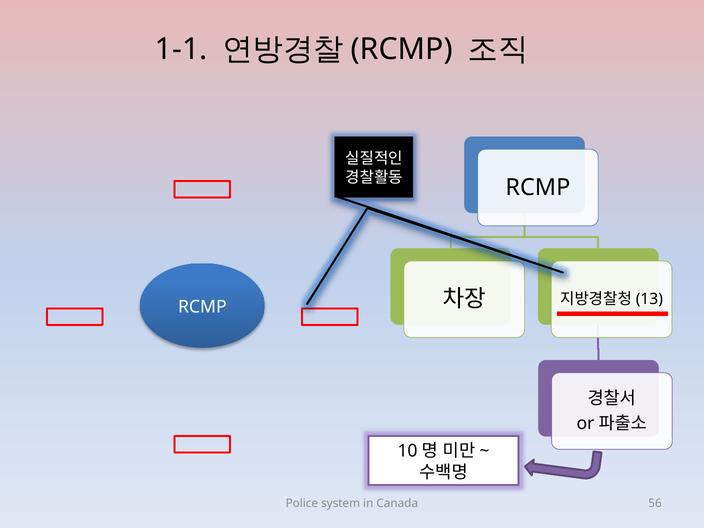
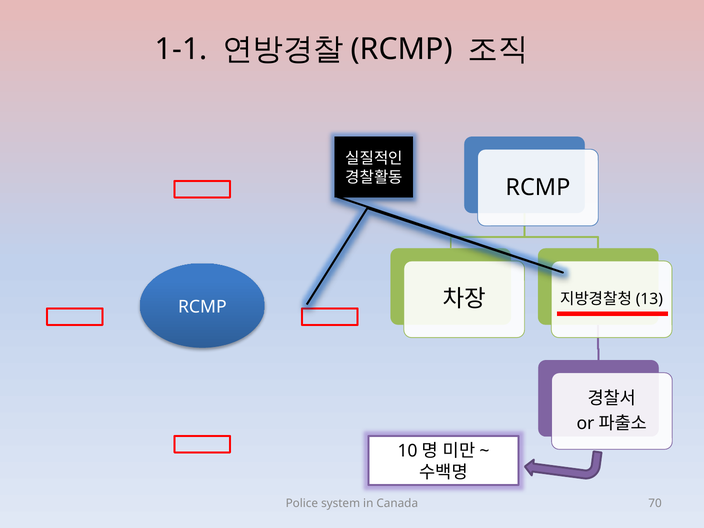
56: 56 -> 70
